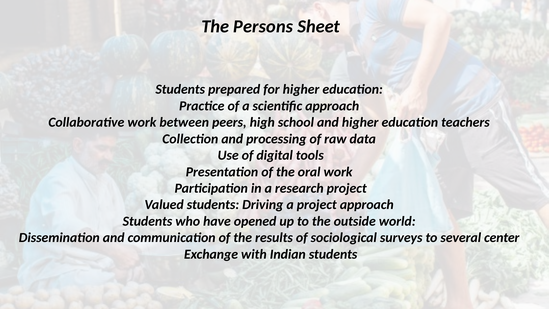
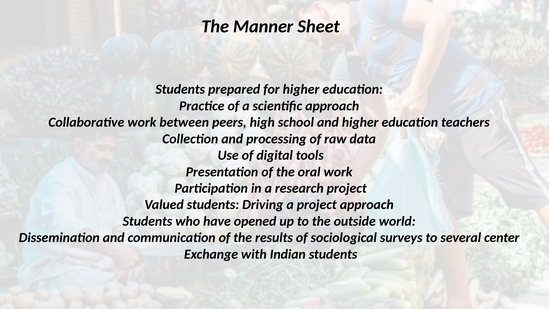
Persons: Persons -> Manner
